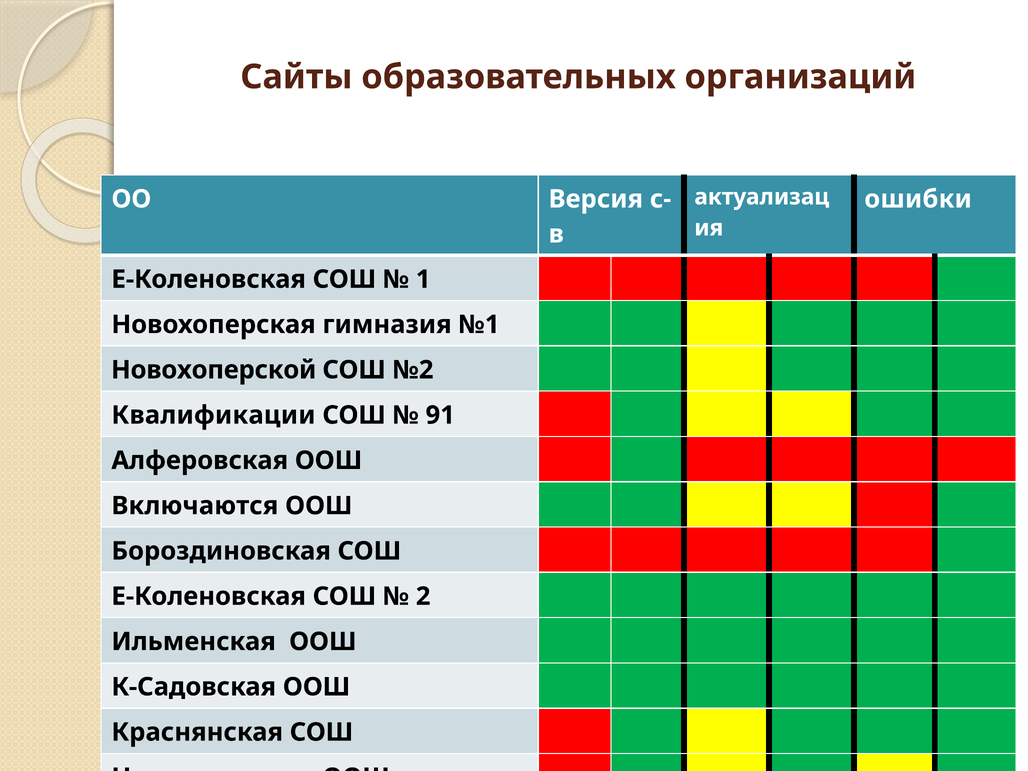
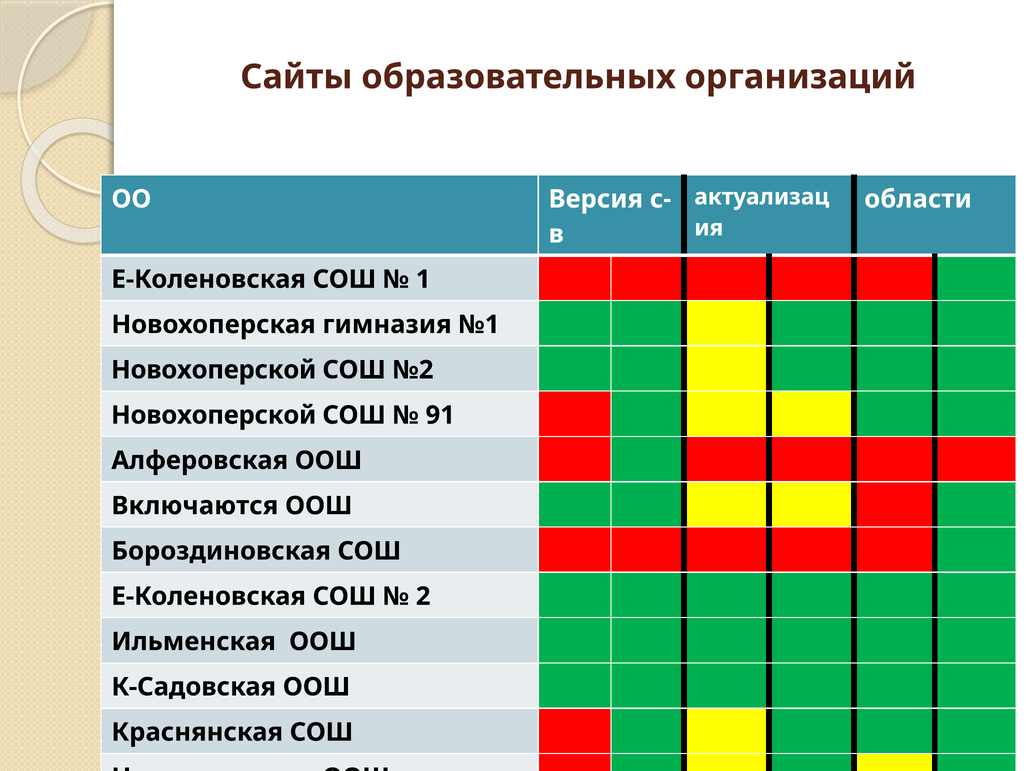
ошибки: ошибки -> области
Квалификации at (213, 415): Квалификации -> Новохоперской
